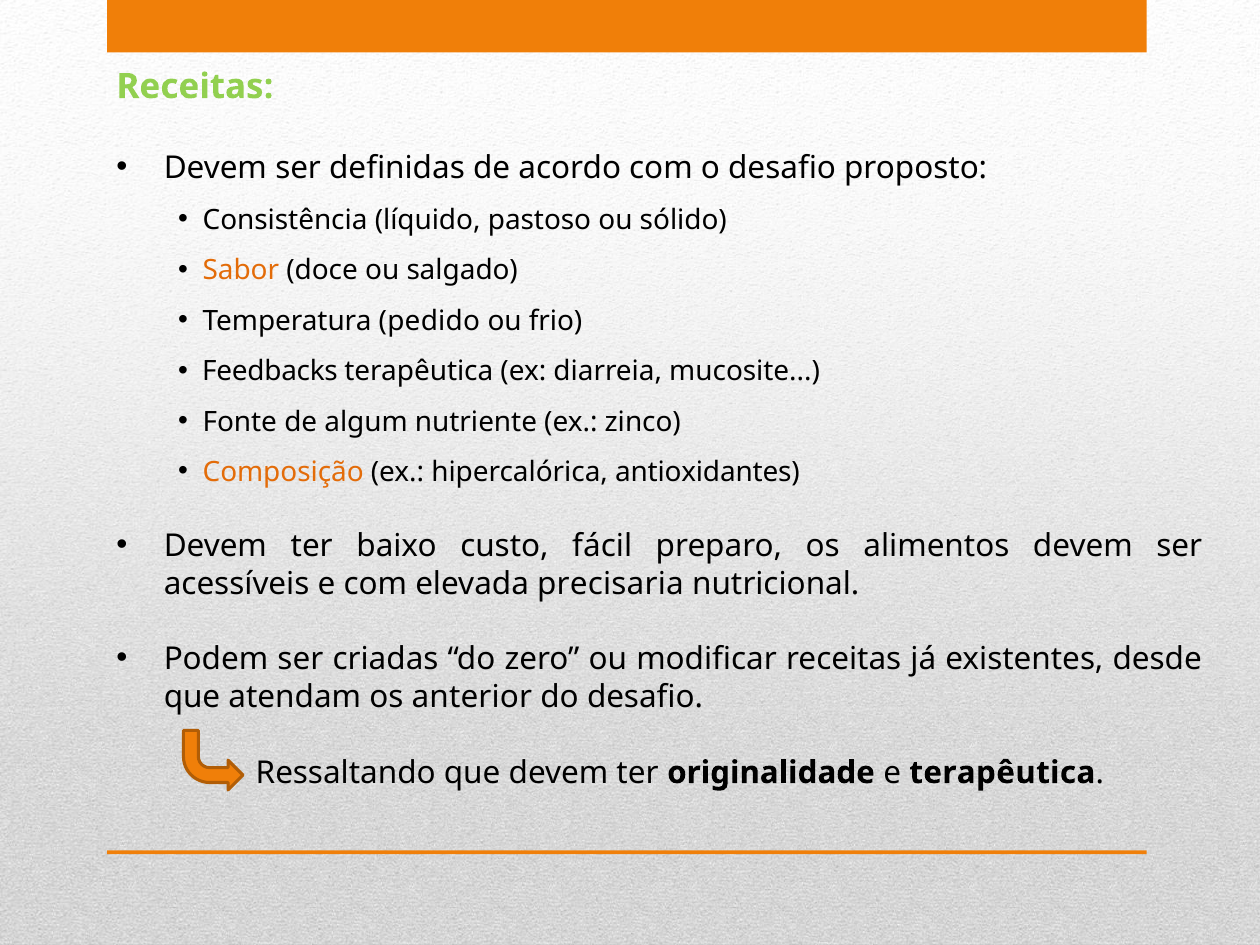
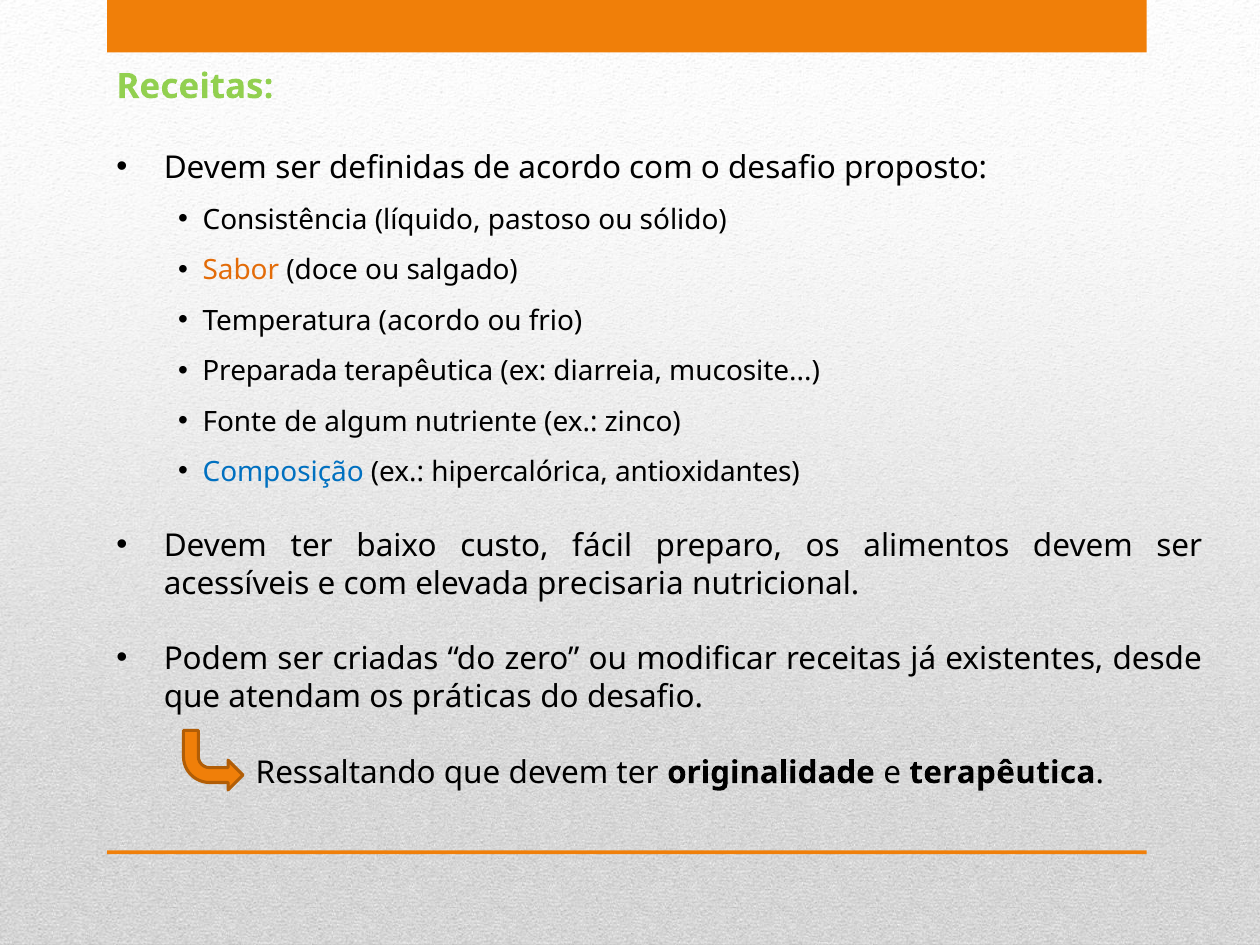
Temperatura pedido: pedido -> acordo
Feedbacks: Feedbacks -> Preparada
Composição colour: orange -> blue
anterior: anterior -> práticas
